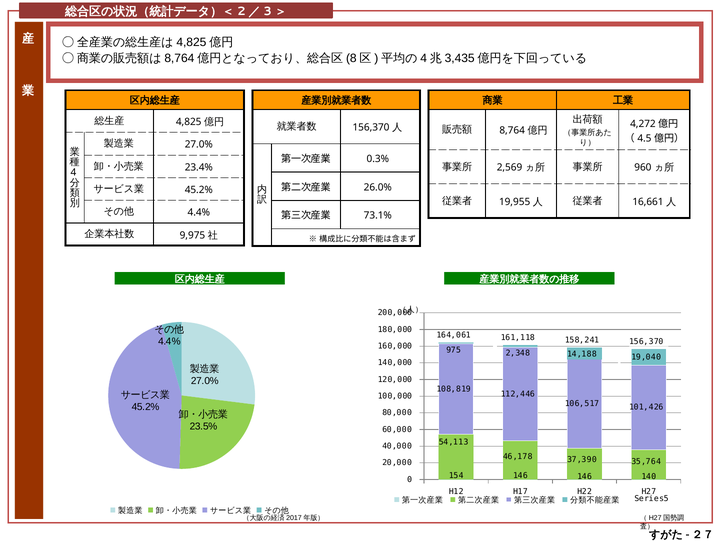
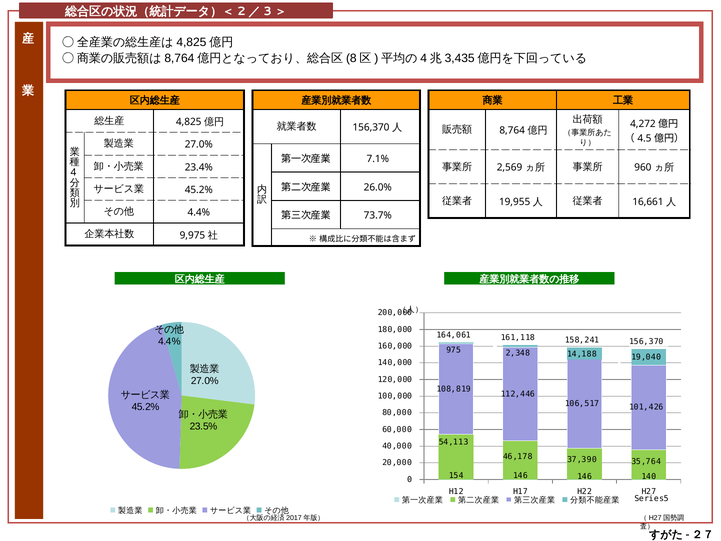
0.3%: 0.3% -> 7.1%
73.1%: 73.1% -> 73.7%
